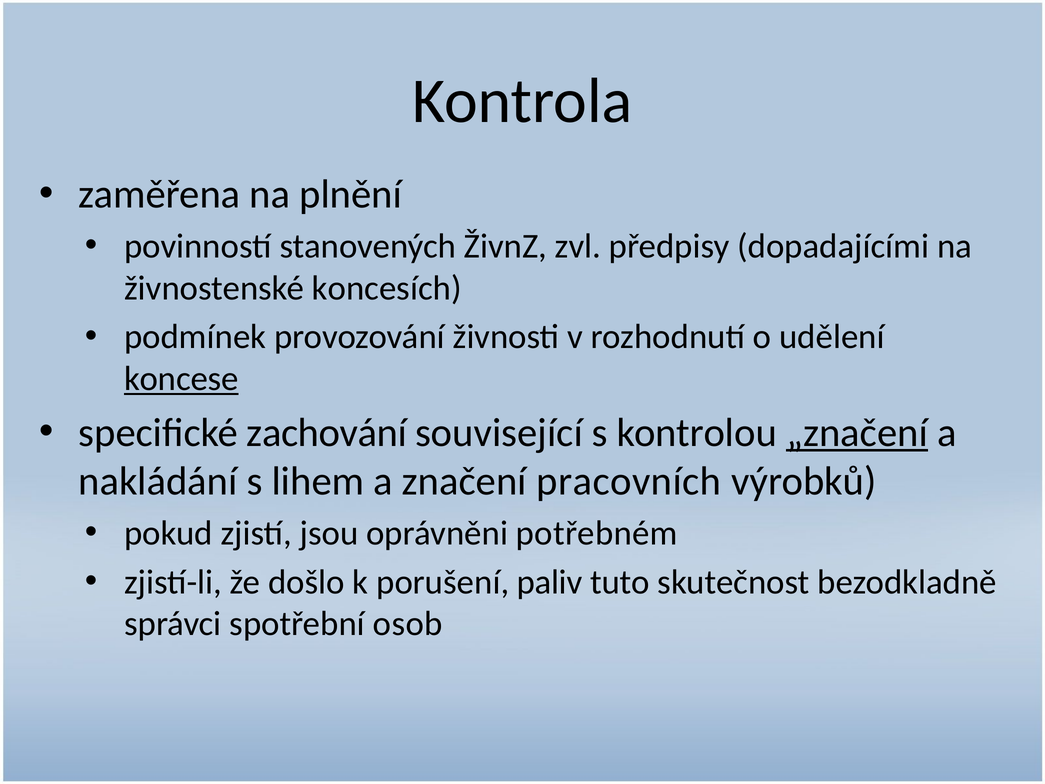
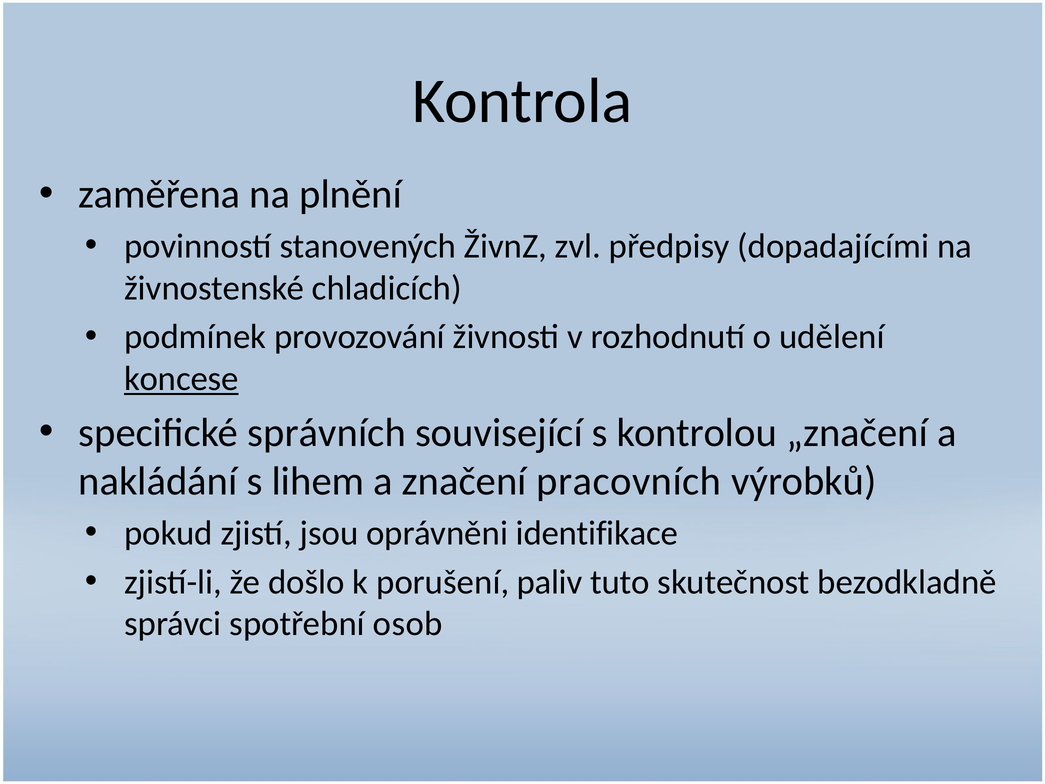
koncesích: koncesích -> chladicích
zachování: zachování -> správních
„značení underline: present -> none
potřebném: potřebném -> identifikace
